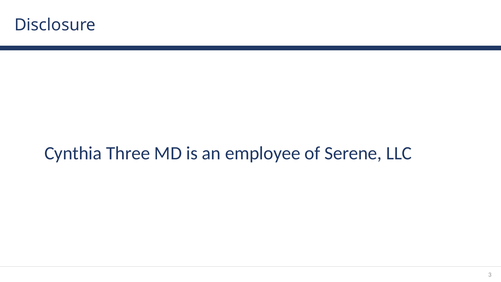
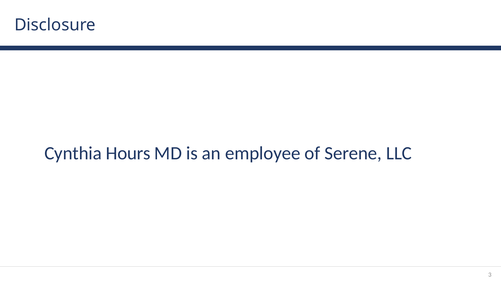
Three: Three -> Hours
